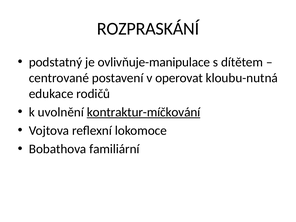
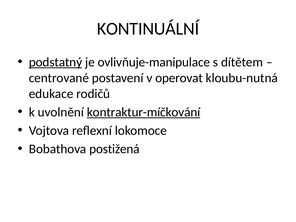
ROZPRASKÁNÍ: ROZPRASKÁNÍ -> KONTINUÁLNÍ
podstatný underline: none -> present
familiární: familiární -> postižená
